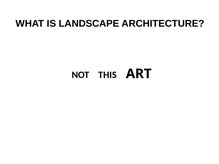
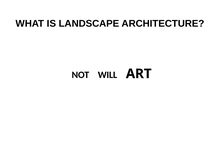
THIS: THIS -> WILL
